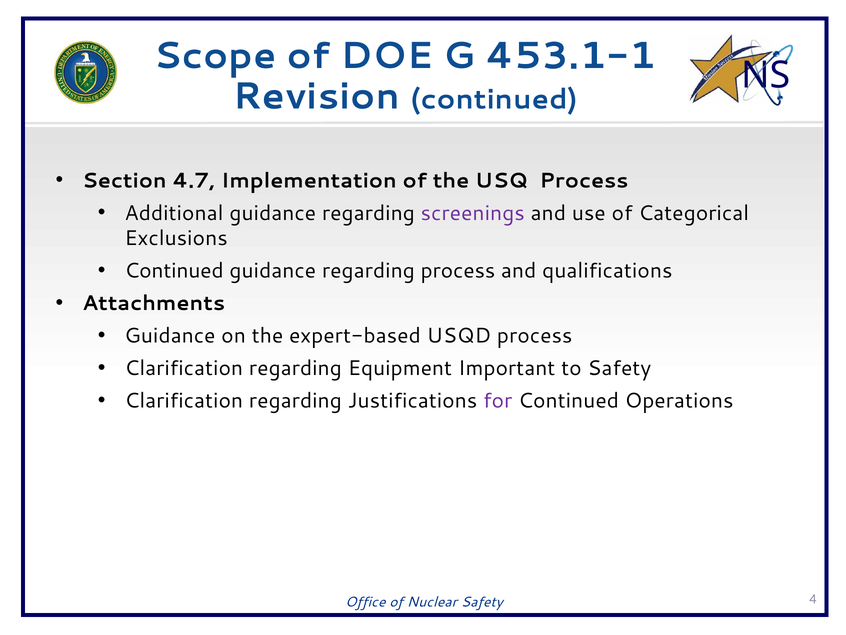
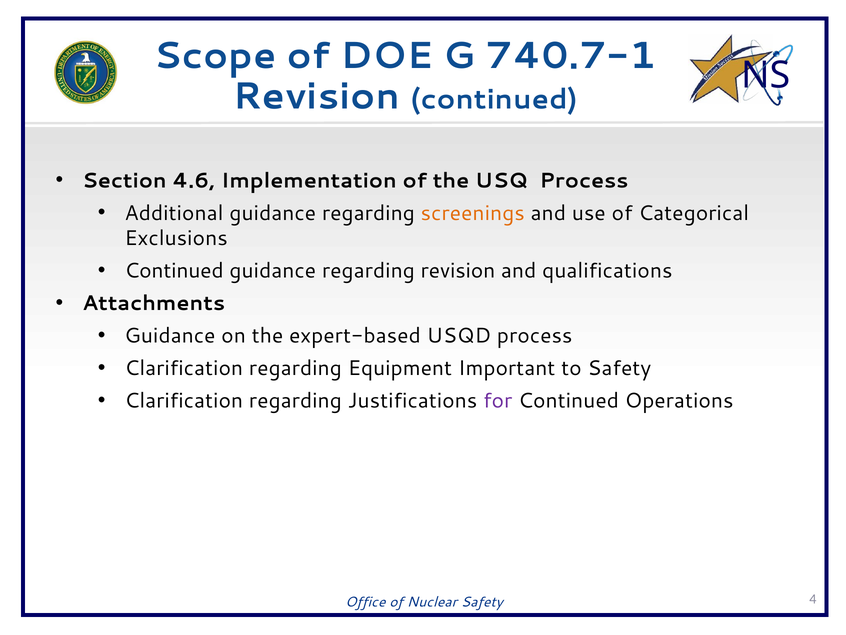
453.1-1: 453.1-1 -> 740.7-1
4.7: 4.7 -> 4.6
screenings colour: purple -> orange
regarding process: process -> revision
